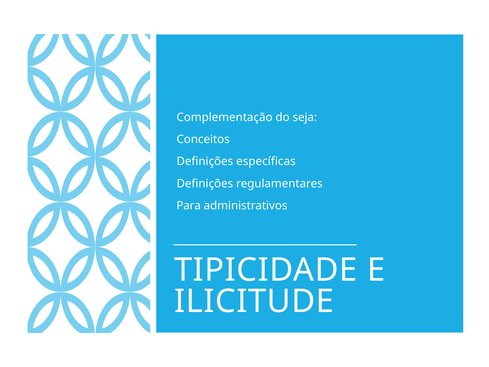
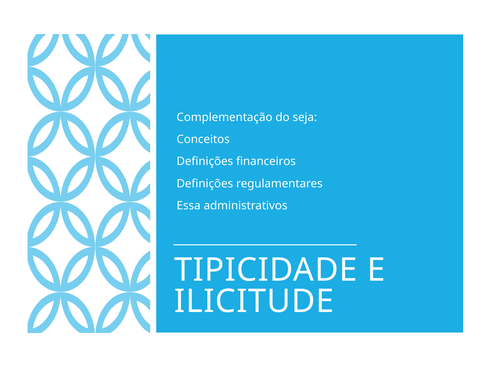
específicas: específicas -> financeiros
Para: Para -> Essa
